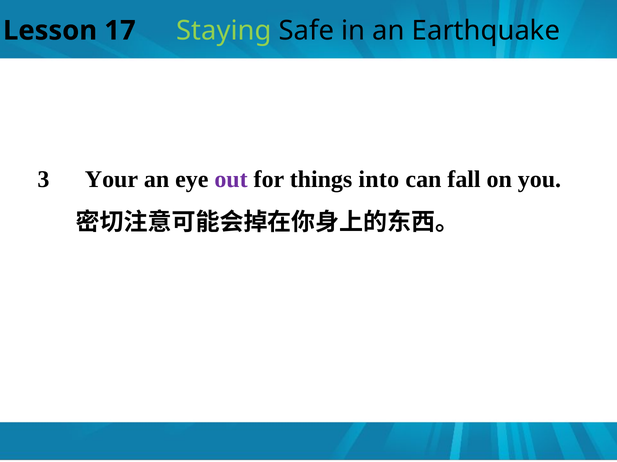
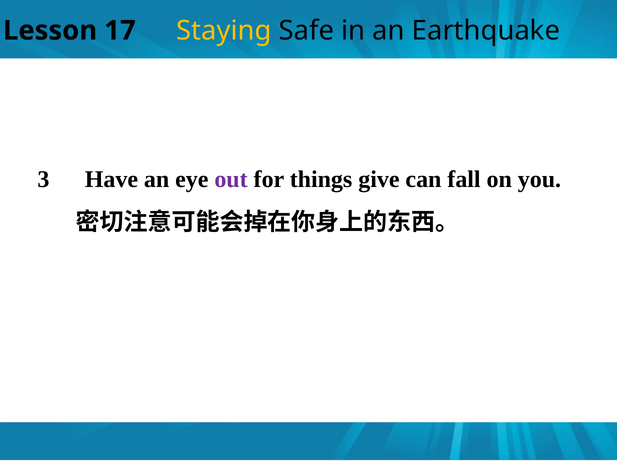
Staying colour: light green -> yellow
Your: Your -> Have
into: into -> give
